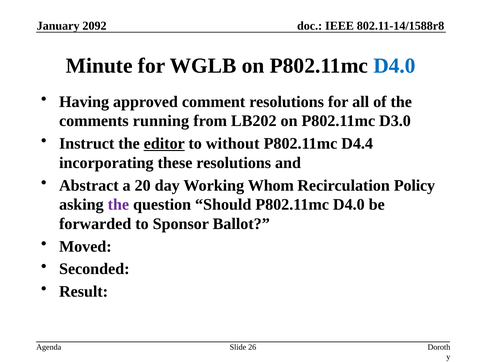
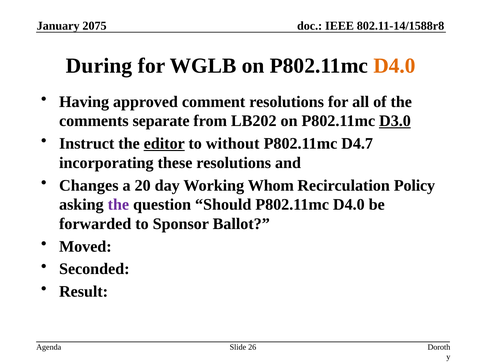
2092: 2092 -> 2075
Minute: Minute -> During
D4.0 at (395, 66) colour: blue -> orange
running: running -> separate
D3.0 underline: none -> present
D4.4: D4.4 -> D4.7
Abstract: Abstract -> Changes
